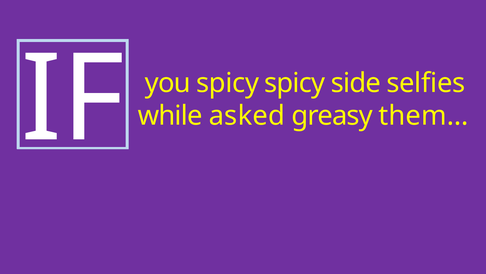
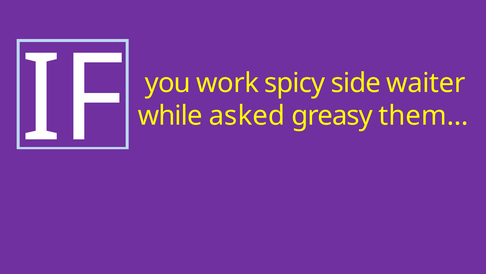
you spicy: spicy -> work
selfies: selfies -> waiter
